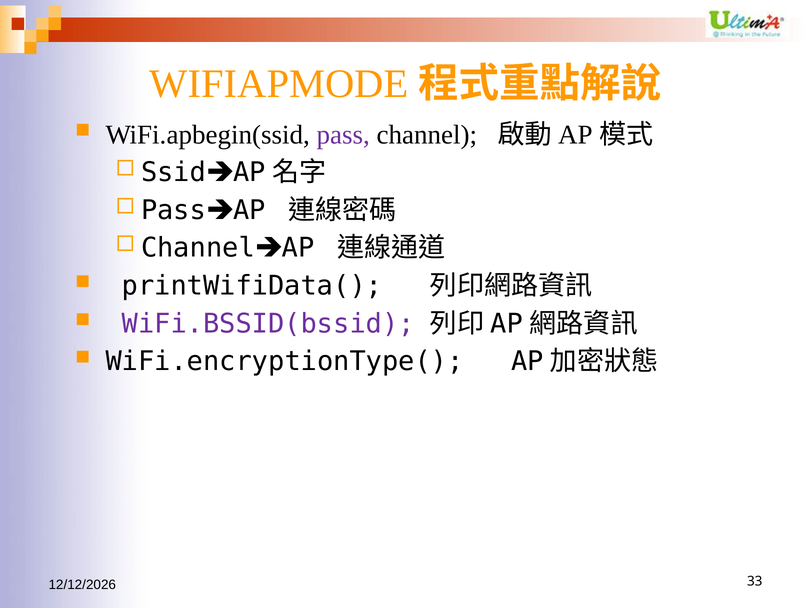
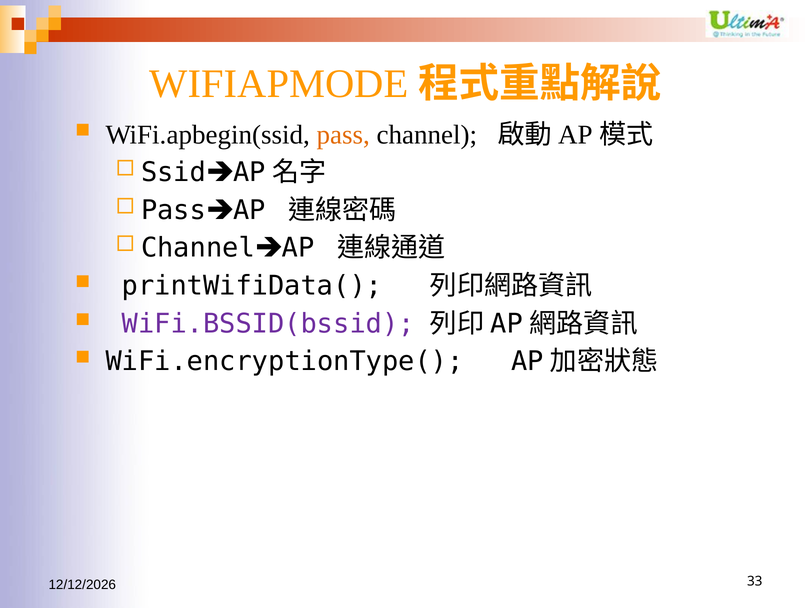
pass colour: purple -> orange
